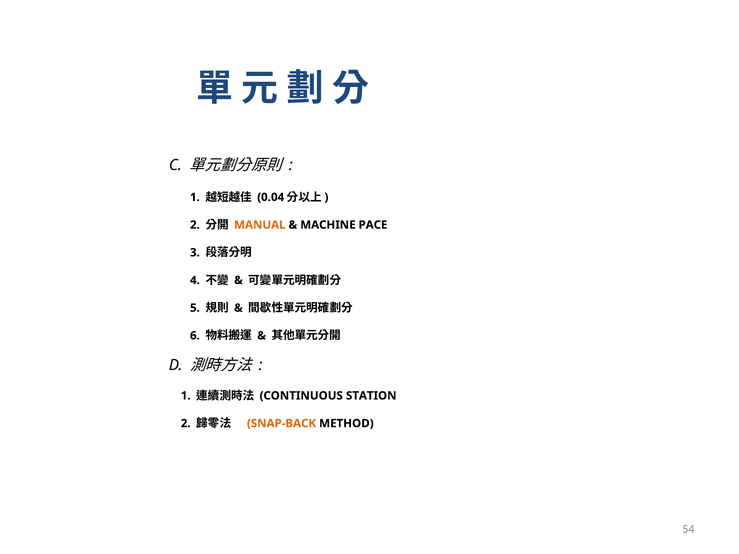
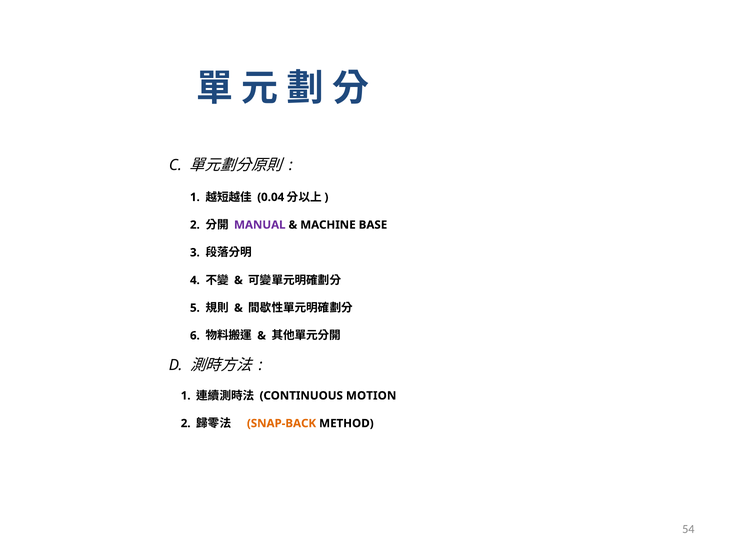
MANUAL colour: orange -> purple
PACE: PACE -> BASE
STATION: STATION -> MOTION
